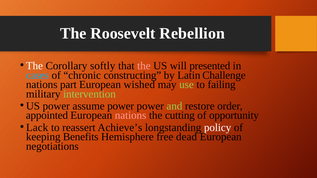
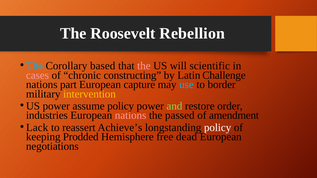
The at (34, 66) colour: white -> light blue
softly: softly -> based
presented: presented -> scientific
cases colour: light blue -> pink
wished: wished -> capture
use colour: light green -> light blue
failing: failing -> border
intervention colour: light green -> yellow
assume power: power -> policy
appointed: appointed -> industries
cutting: cutting -> passed
opportunity: opportunity -> amendment
Benefits: Benefits -> Prodded
